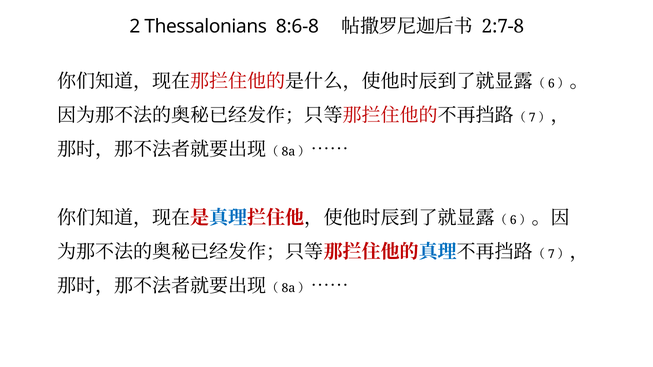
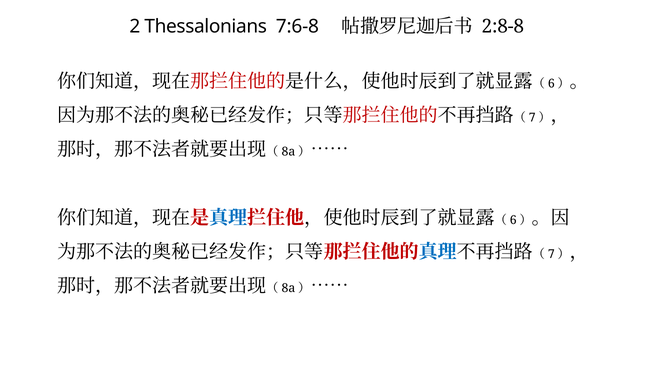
8:6-8: 8:6-8 -> 7:6-8
2:7-8: 2:7-8 -> 2:8-8
